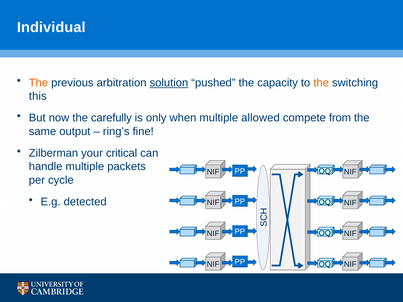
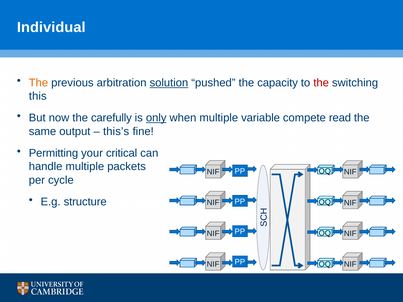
the at (321, 83) colour: orange -> red
only underline: none -> present
allowed: allowed -> variable
from: from -> read
ring’s: ring’s -> this’s
Zilberman: Zilberman -> Permitting
detected: detected -> structure
